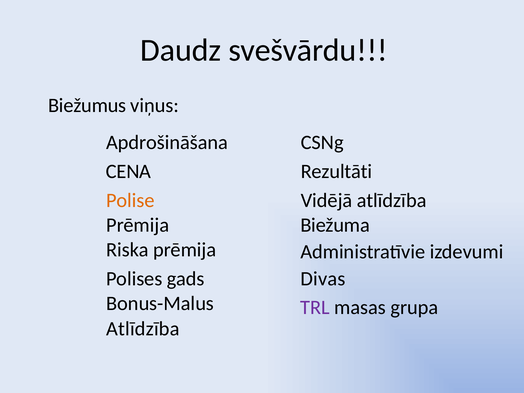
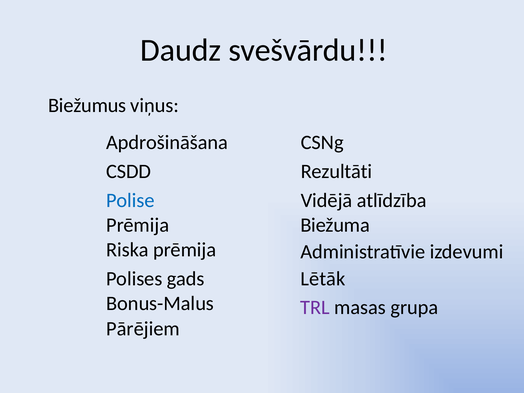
CENA: CENA -> CSDD
Polise colour: orange -> blue
Divas: Divas -> Lētāk
Atlīdzība at (143, 329): Atlīdzība -> Pārējiem
